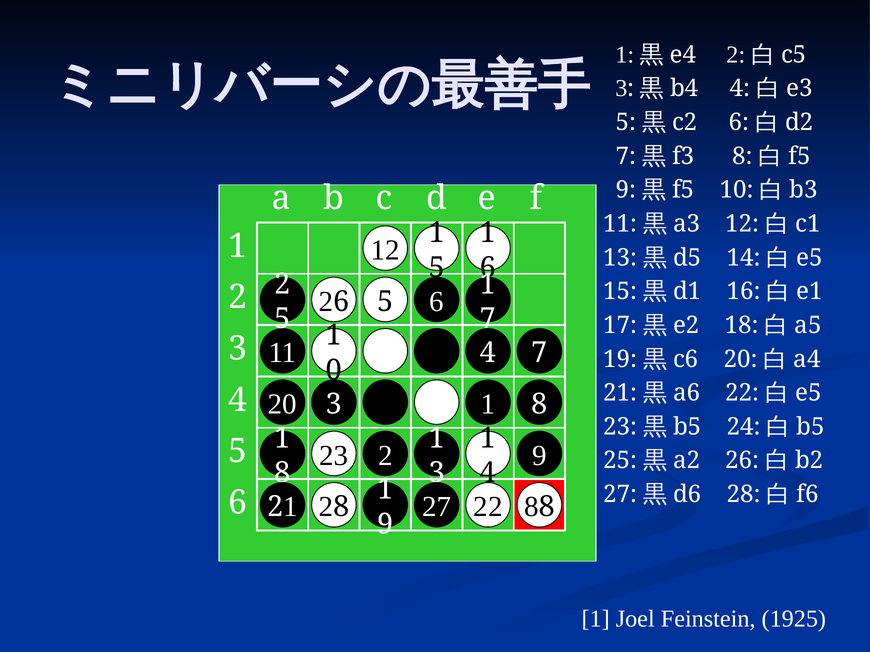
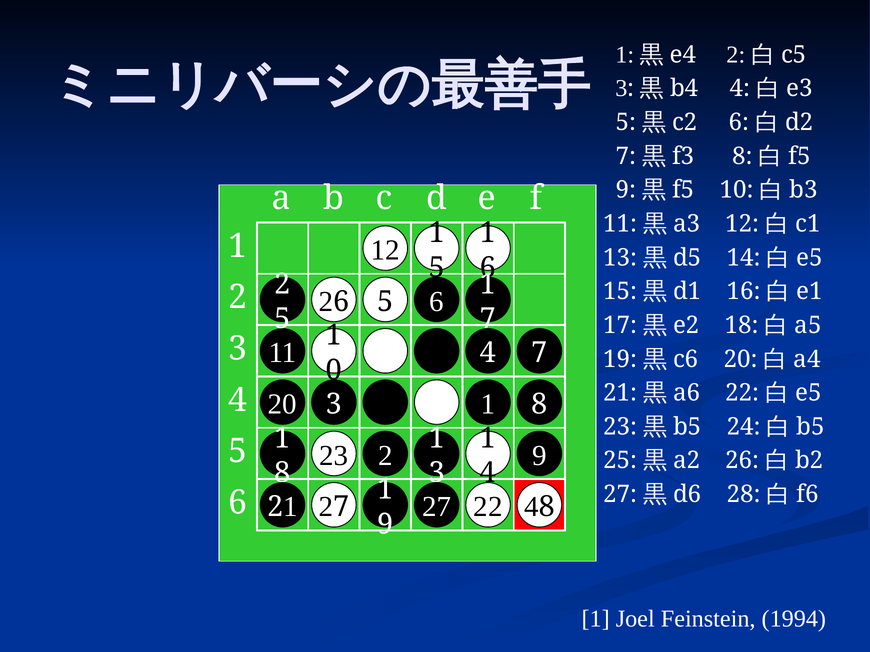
2 8: 8 -> 7
27 8: 8 -> 4
1925: 1925 -> 1994
